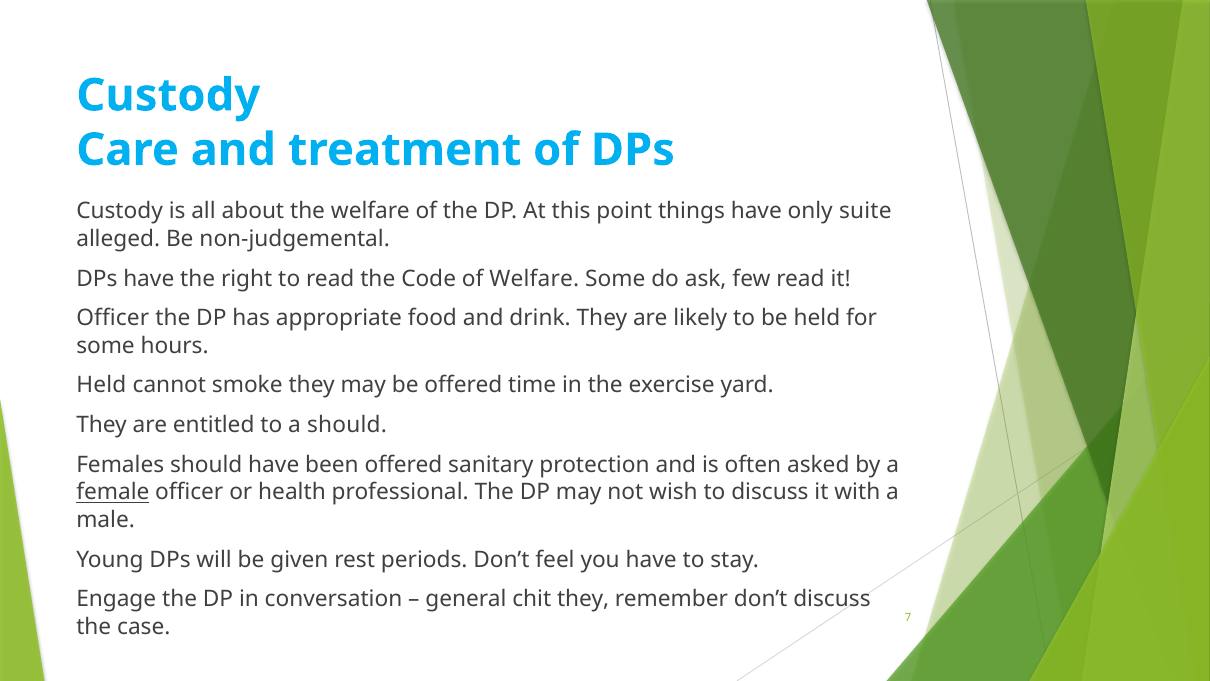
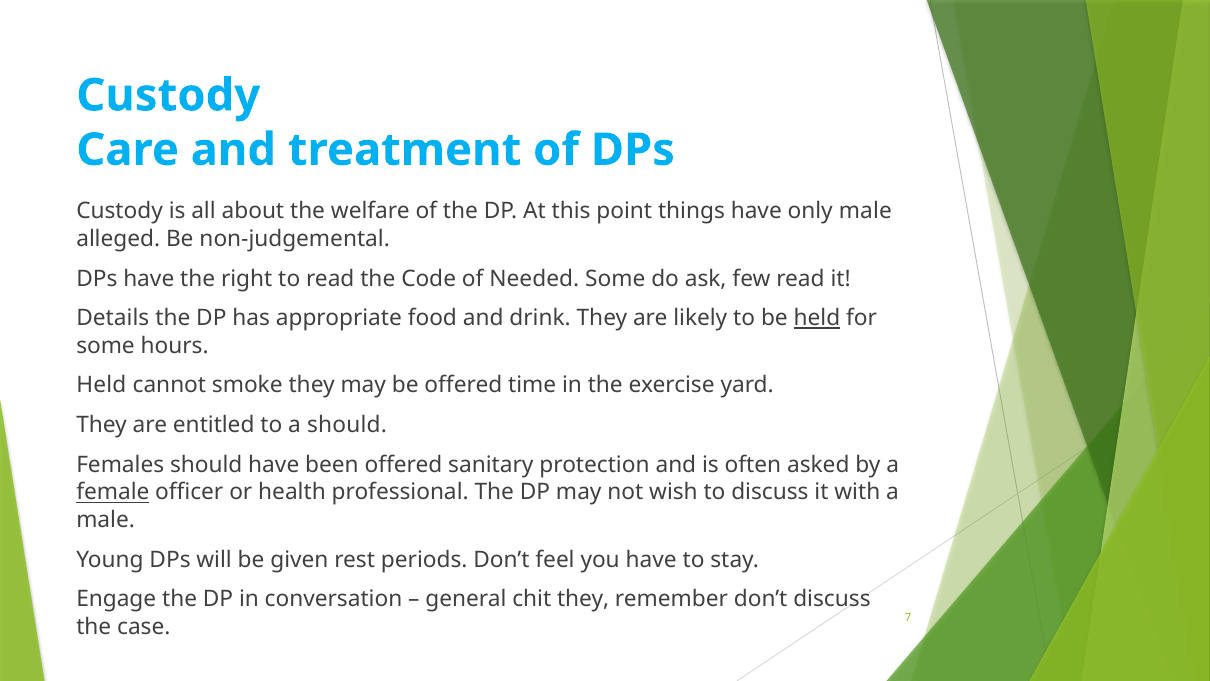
only suite: suite -> male
of Welfare: Welfare -> Needed
Officer at (113, 318): Officer -> Details
held at (817, 318) underline: none -> present
